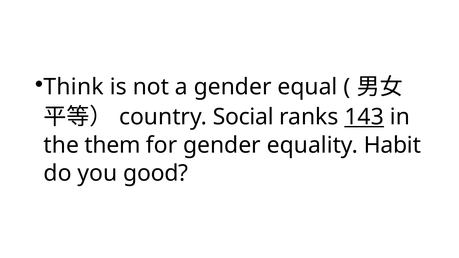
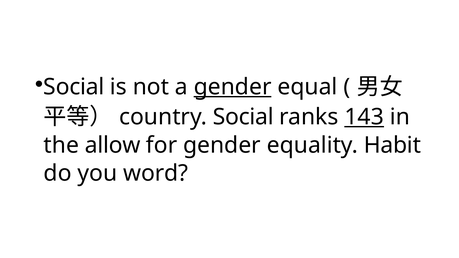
Think at (74, 87): Think -> Social
gender at (233, 87) underline: none -> present
them: them -> allow
good: good -> word
